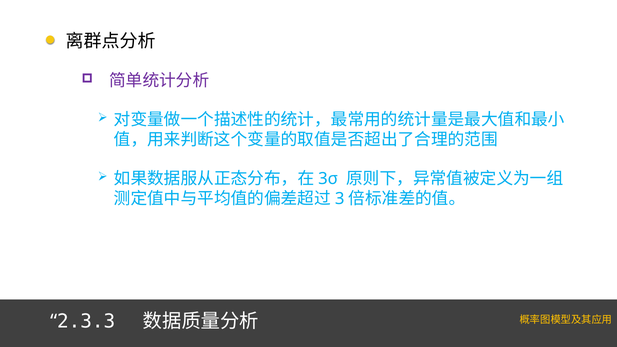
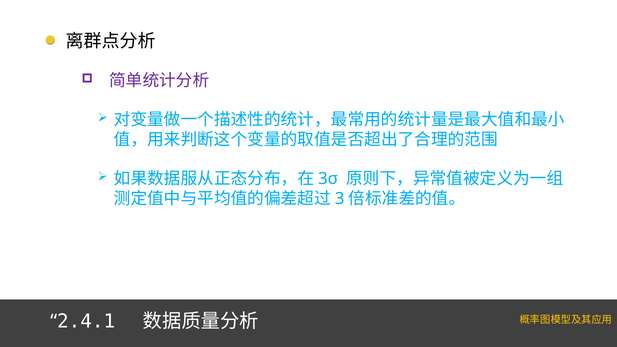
2.3.3: 2.3.3 -> 2.4.1
